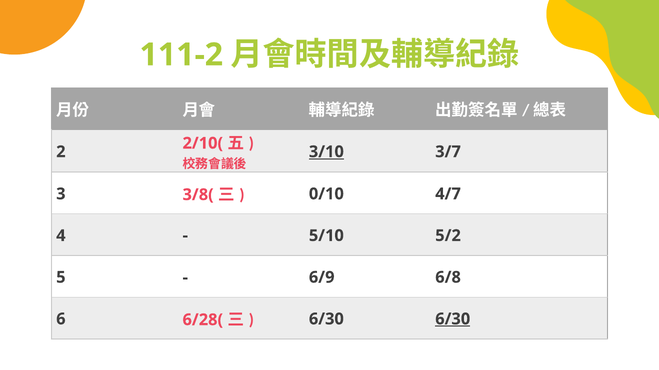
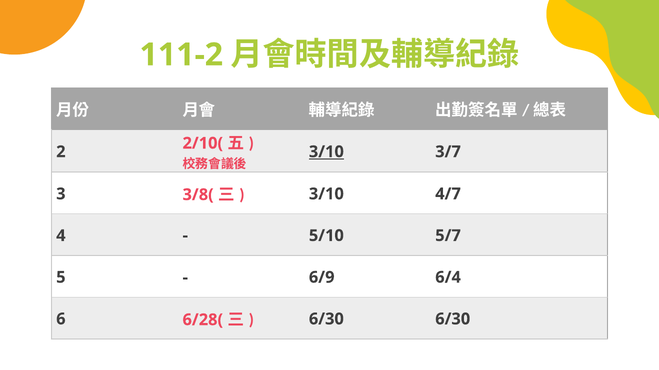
0/10 at (326, 194): 0/10 -> 3/10
5/2: 5/2 -> 5/7
6/8: 6/8 -> 6/4
6/30 at (453, 320) underline: present -> none
